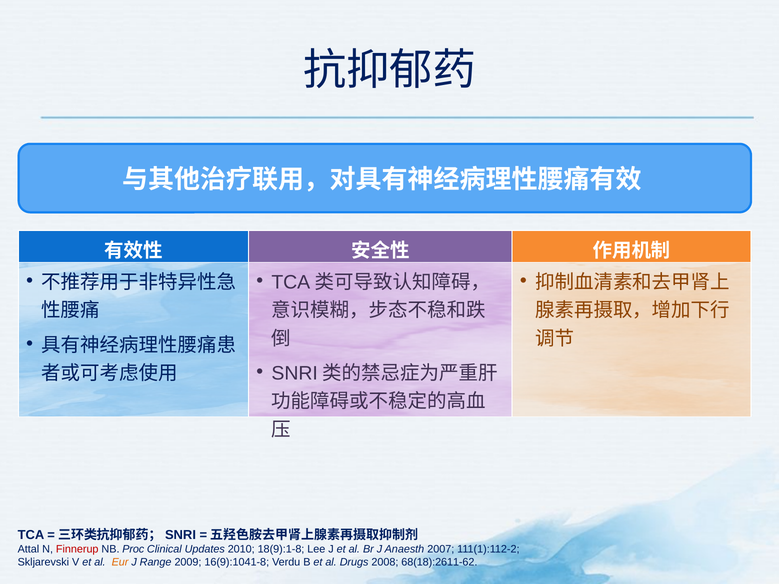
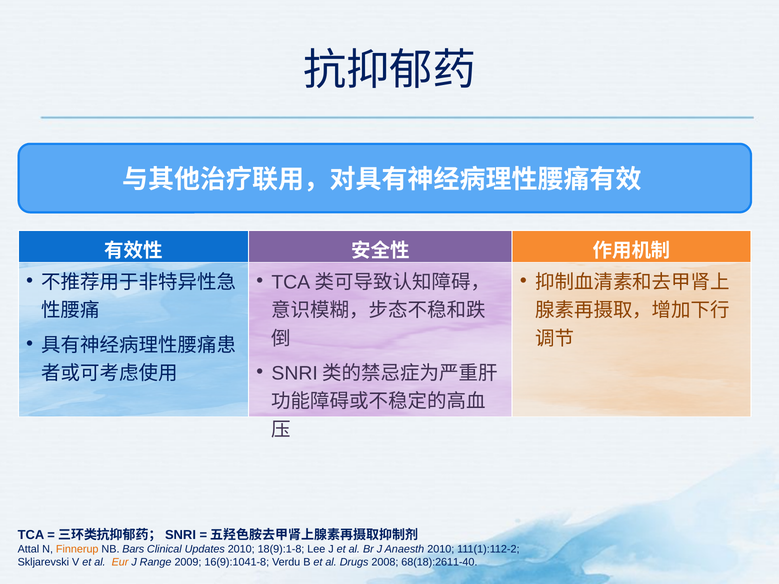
Finnerup colour: red -> orange
Proc: Proc -> Bars
Anaesth 2007: 2007 -> 2010
68(18):2611-62: 68(18):2611-62 -> 68(18):2611-40
